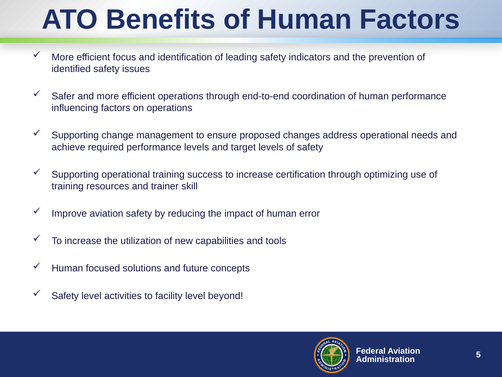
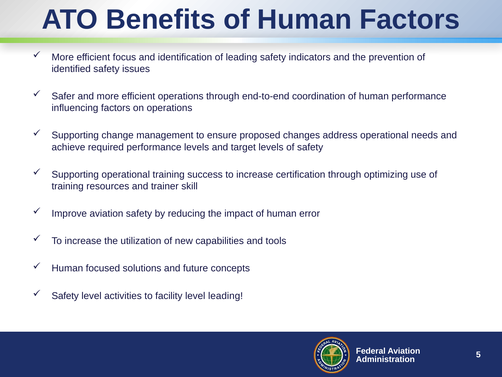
level beyond: beyond -> leading
